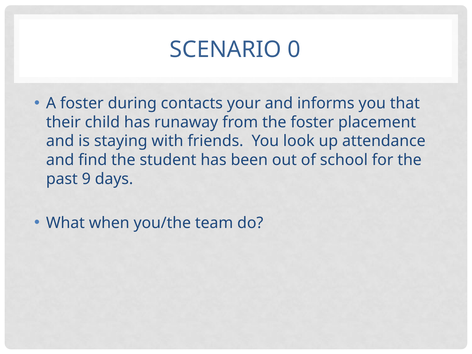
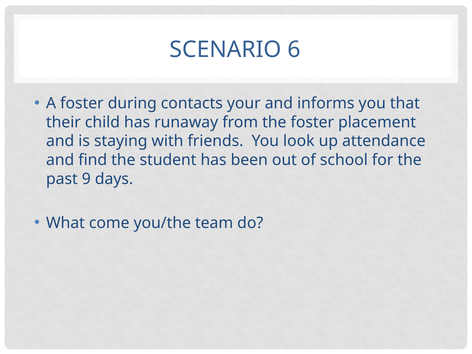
0: 0 -> 6
when: when -> come
